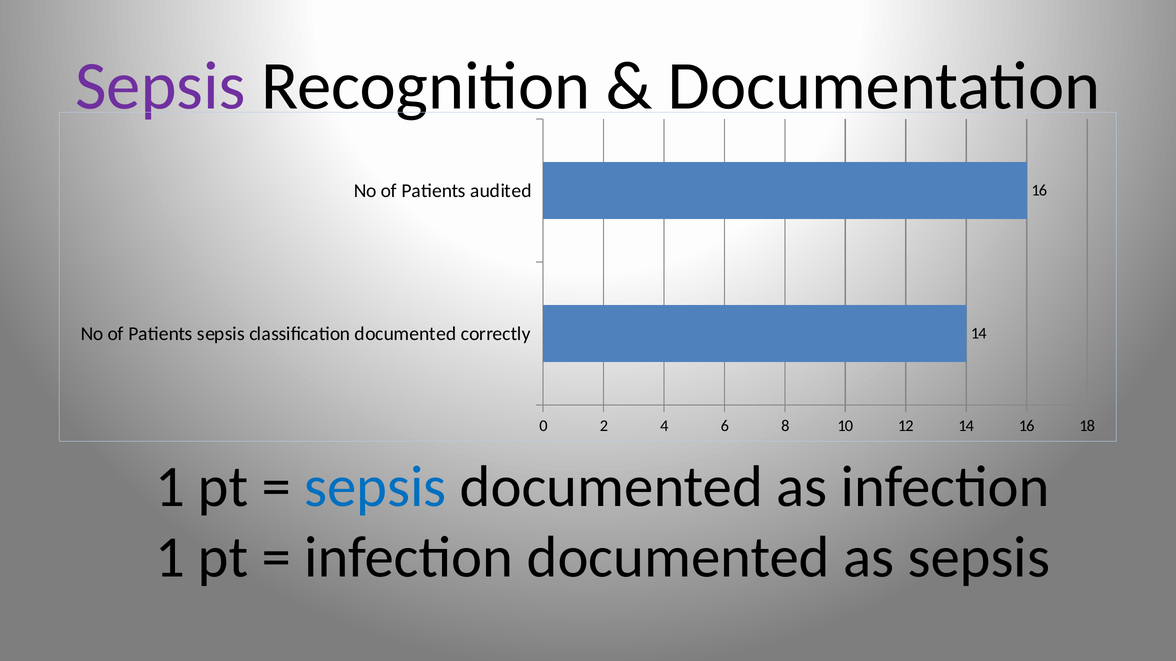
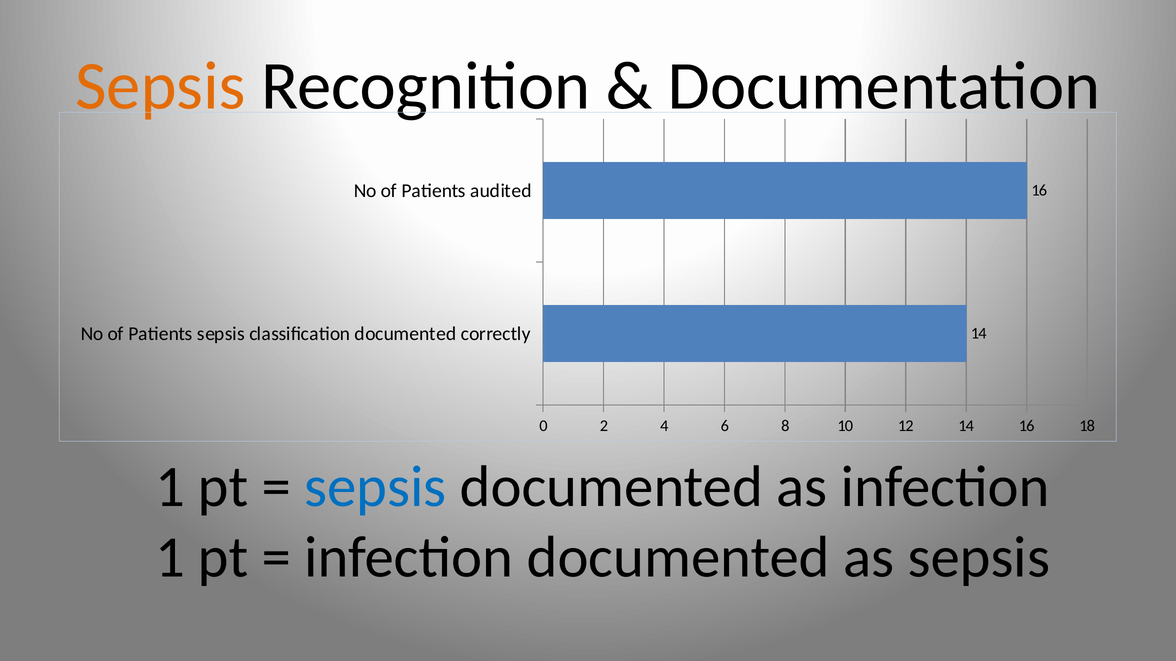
Sepsis at (160, 86) colour: purple -> orange
